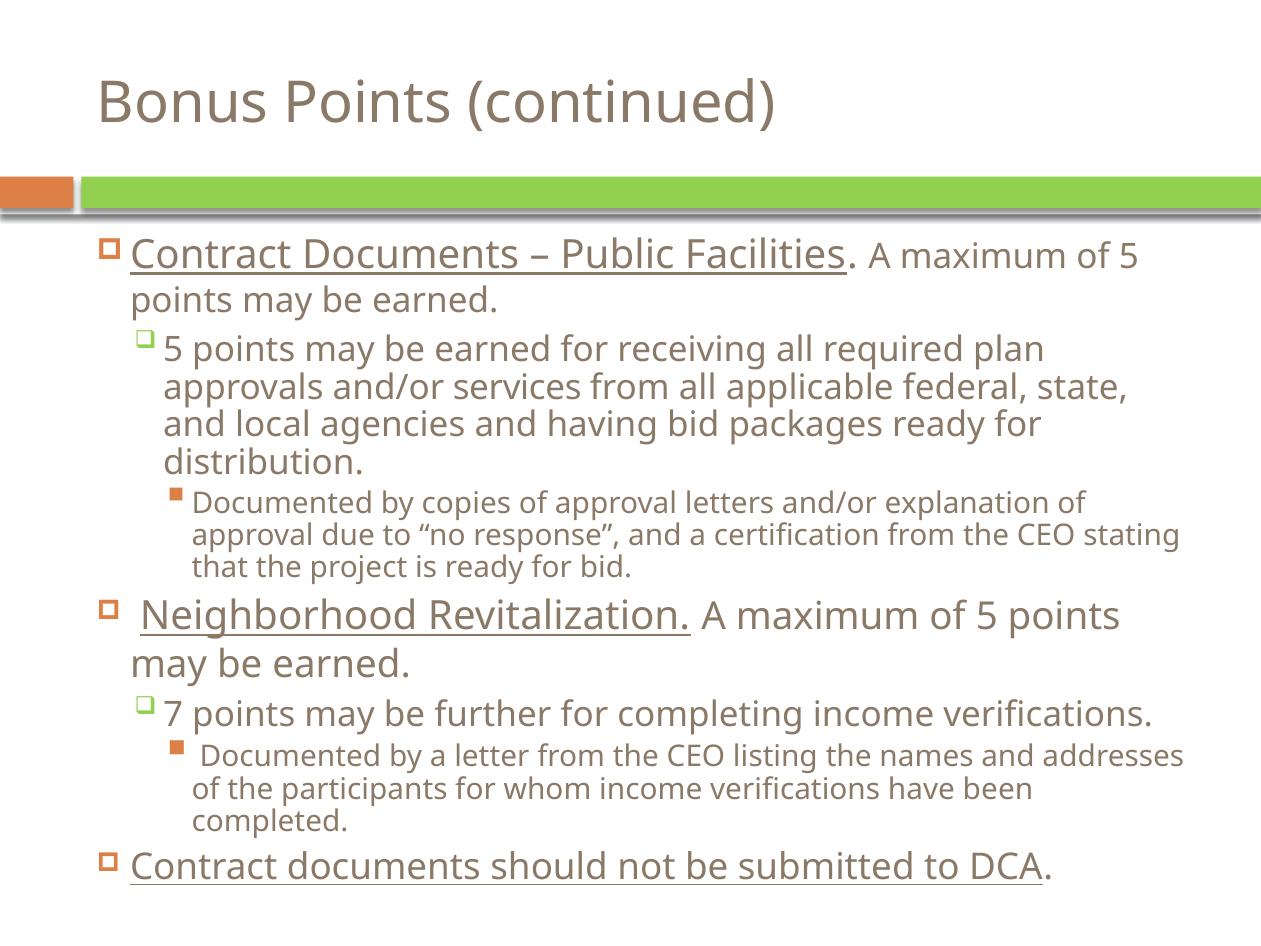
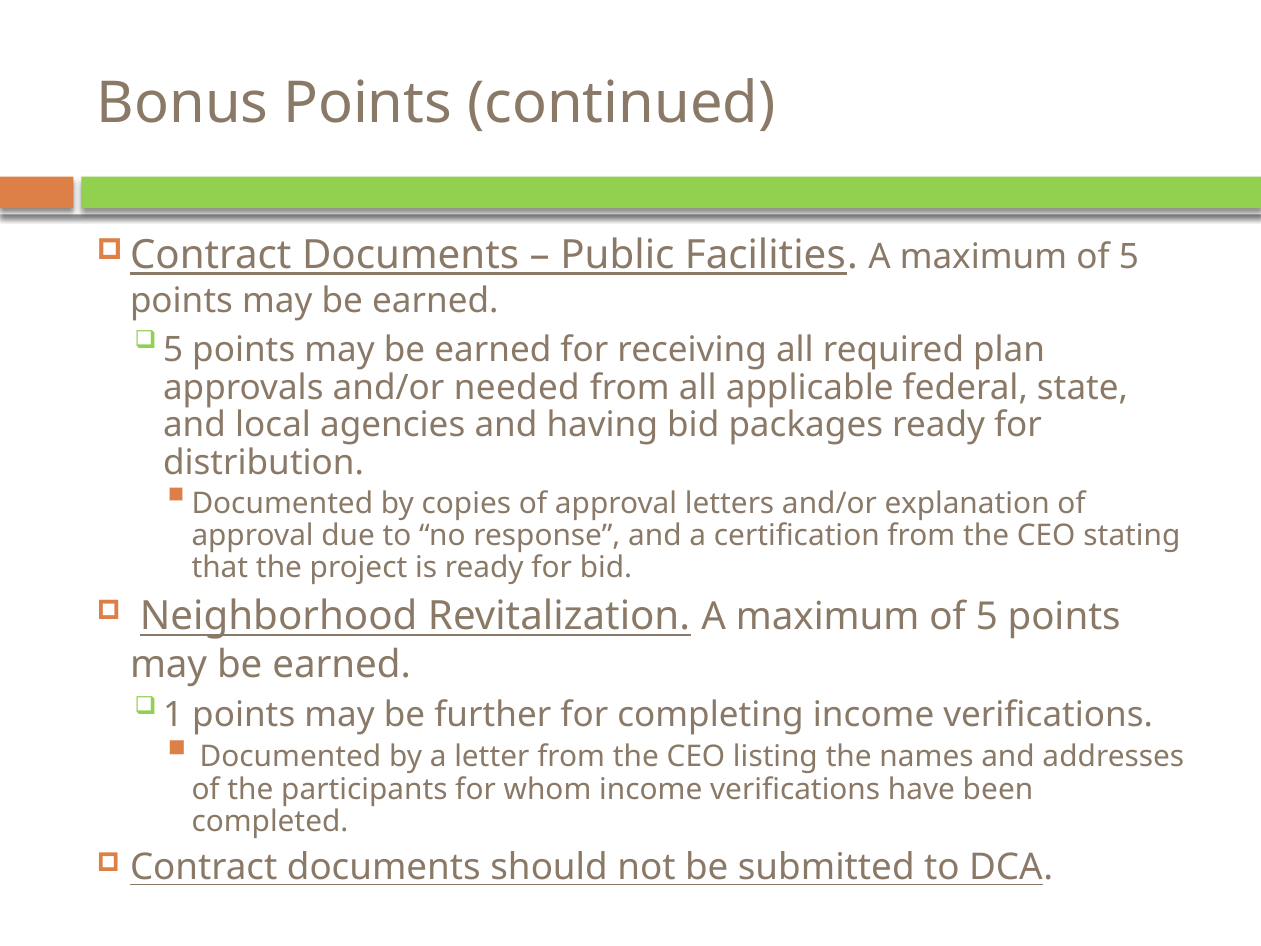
services: services -> needed
7: 7 -> 1
